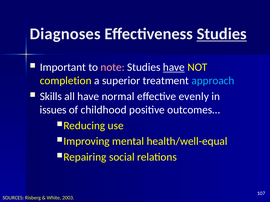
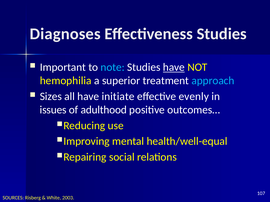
Studies at (222, 34) underline: present -> none
note colour: pink -> light blue
completion: completion -> hemophilia
Skills: Skills -> Sizes
normal: normal -> initiate
childhood: childhood -> adulthood
